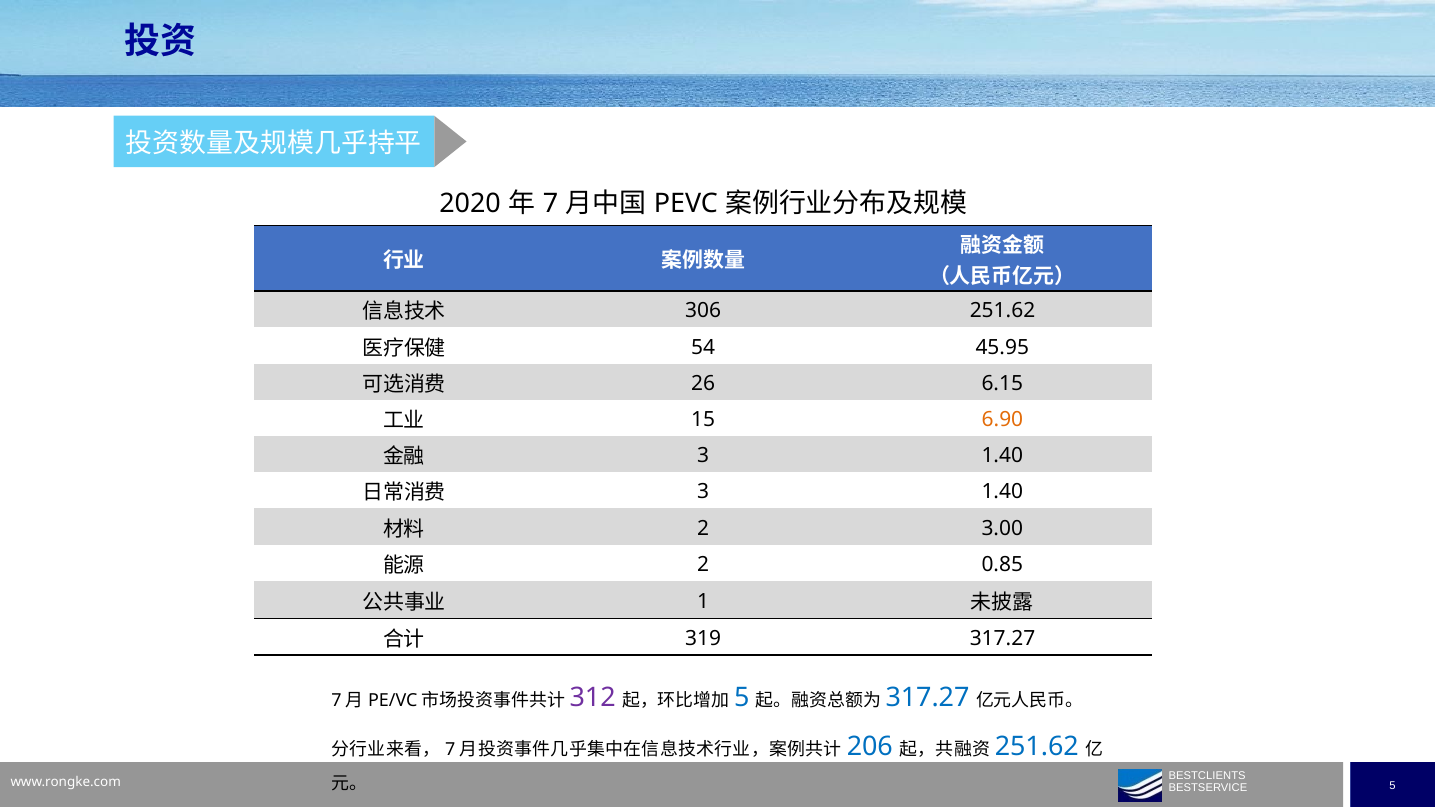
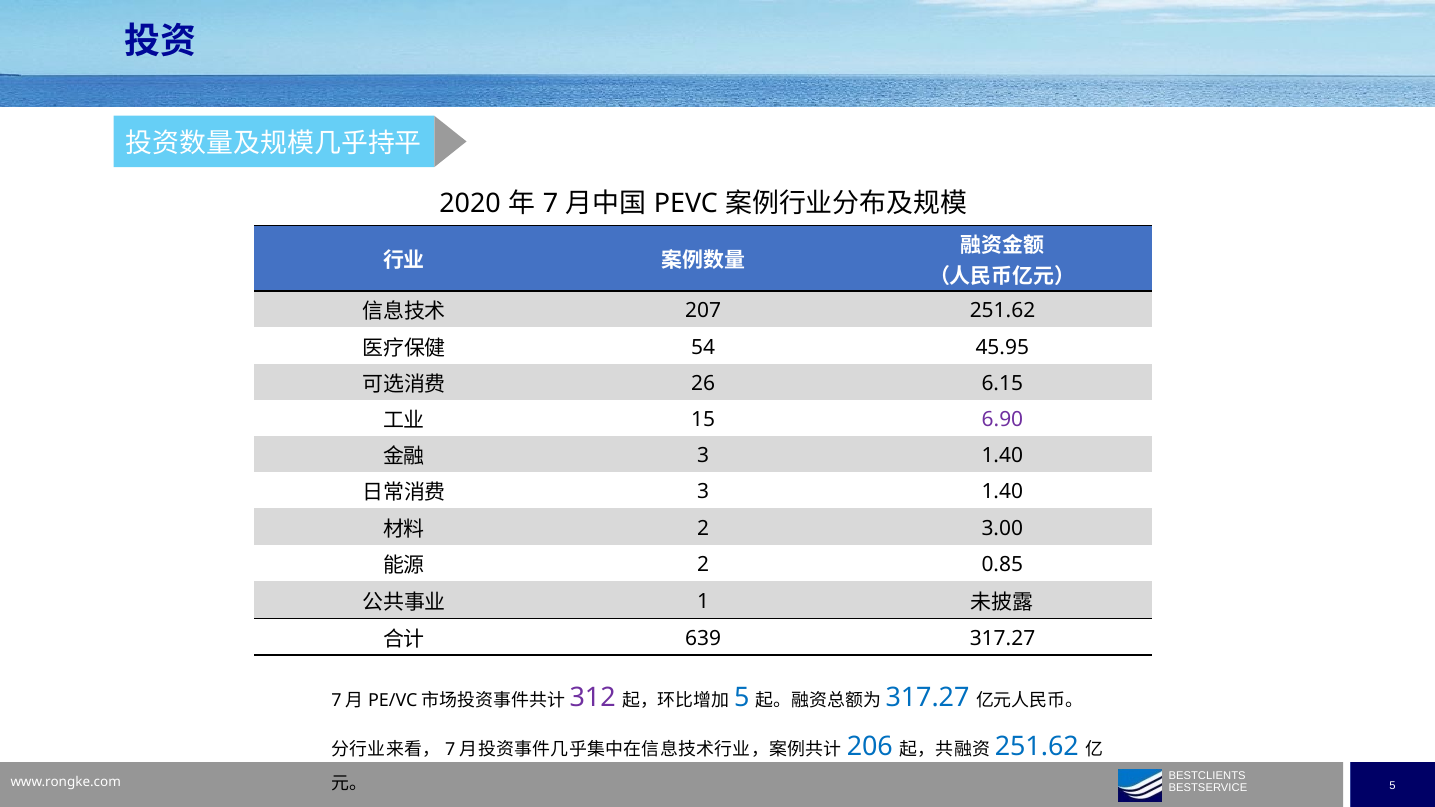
306: 306 -> 207
6.90 colour: orange -> purple
319: 319 -> 639
